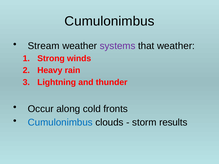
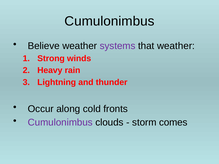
Stream: Stream -> Believe
Cumulonimbus at (60, 123) colour: blue -> purple
results: results -> comes
